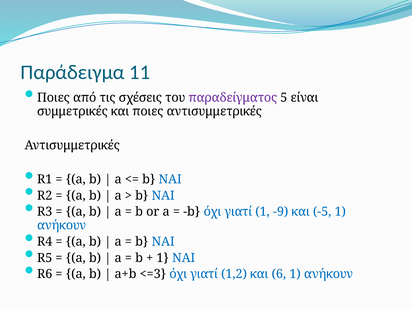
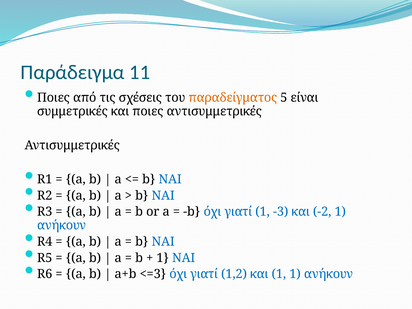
παραδείγματος colour: purple -> orange
-9: -9 -> -3
-5: -5 -> -2
και 6: 6 -> 1
